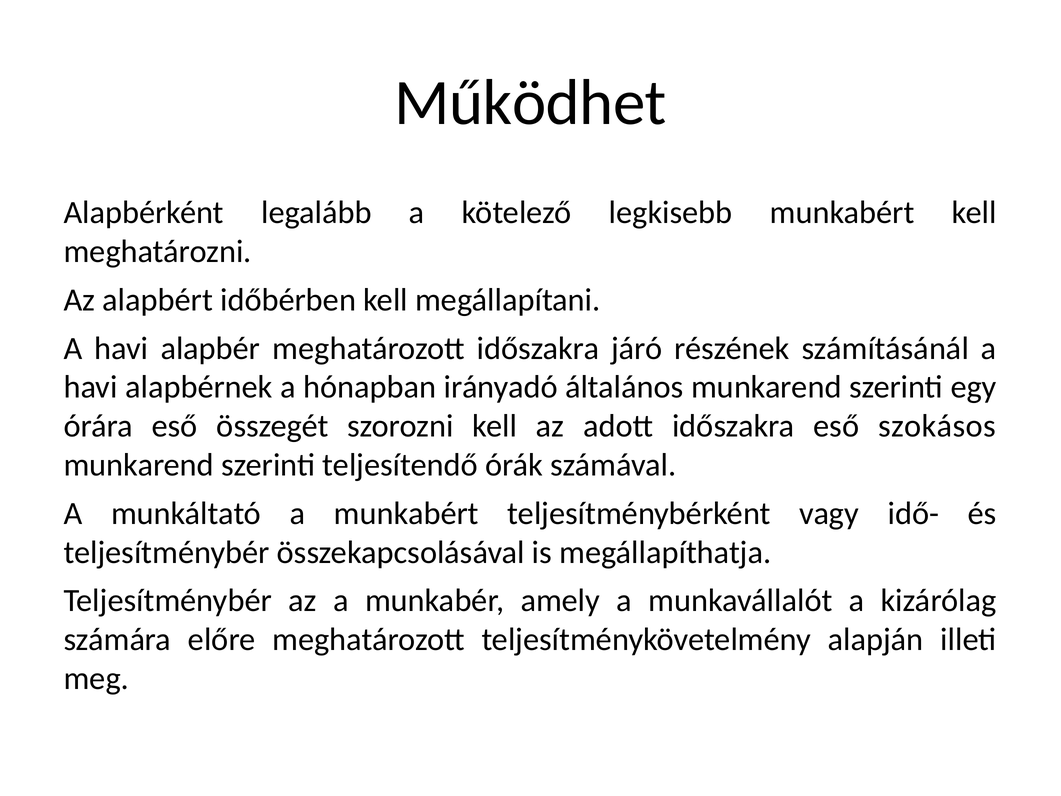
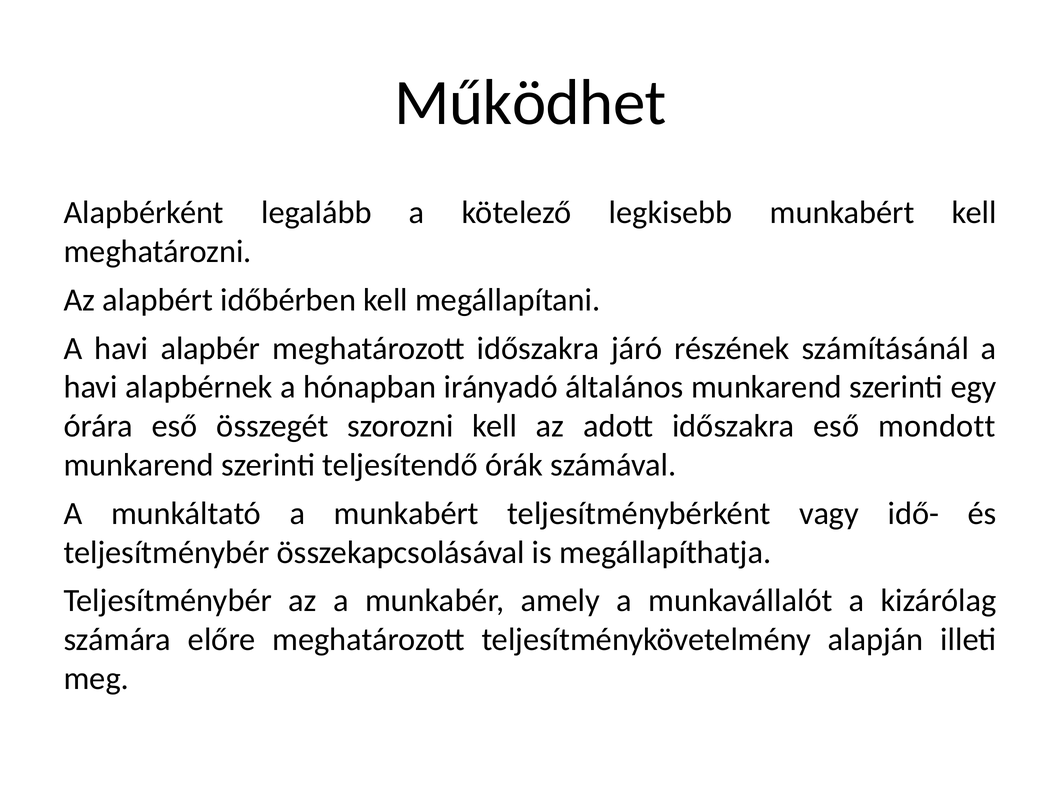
szokásos: szokásos -> mondott
